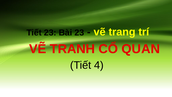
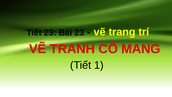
QUAN: QUAN -> MANG
4: 4 -> 1
